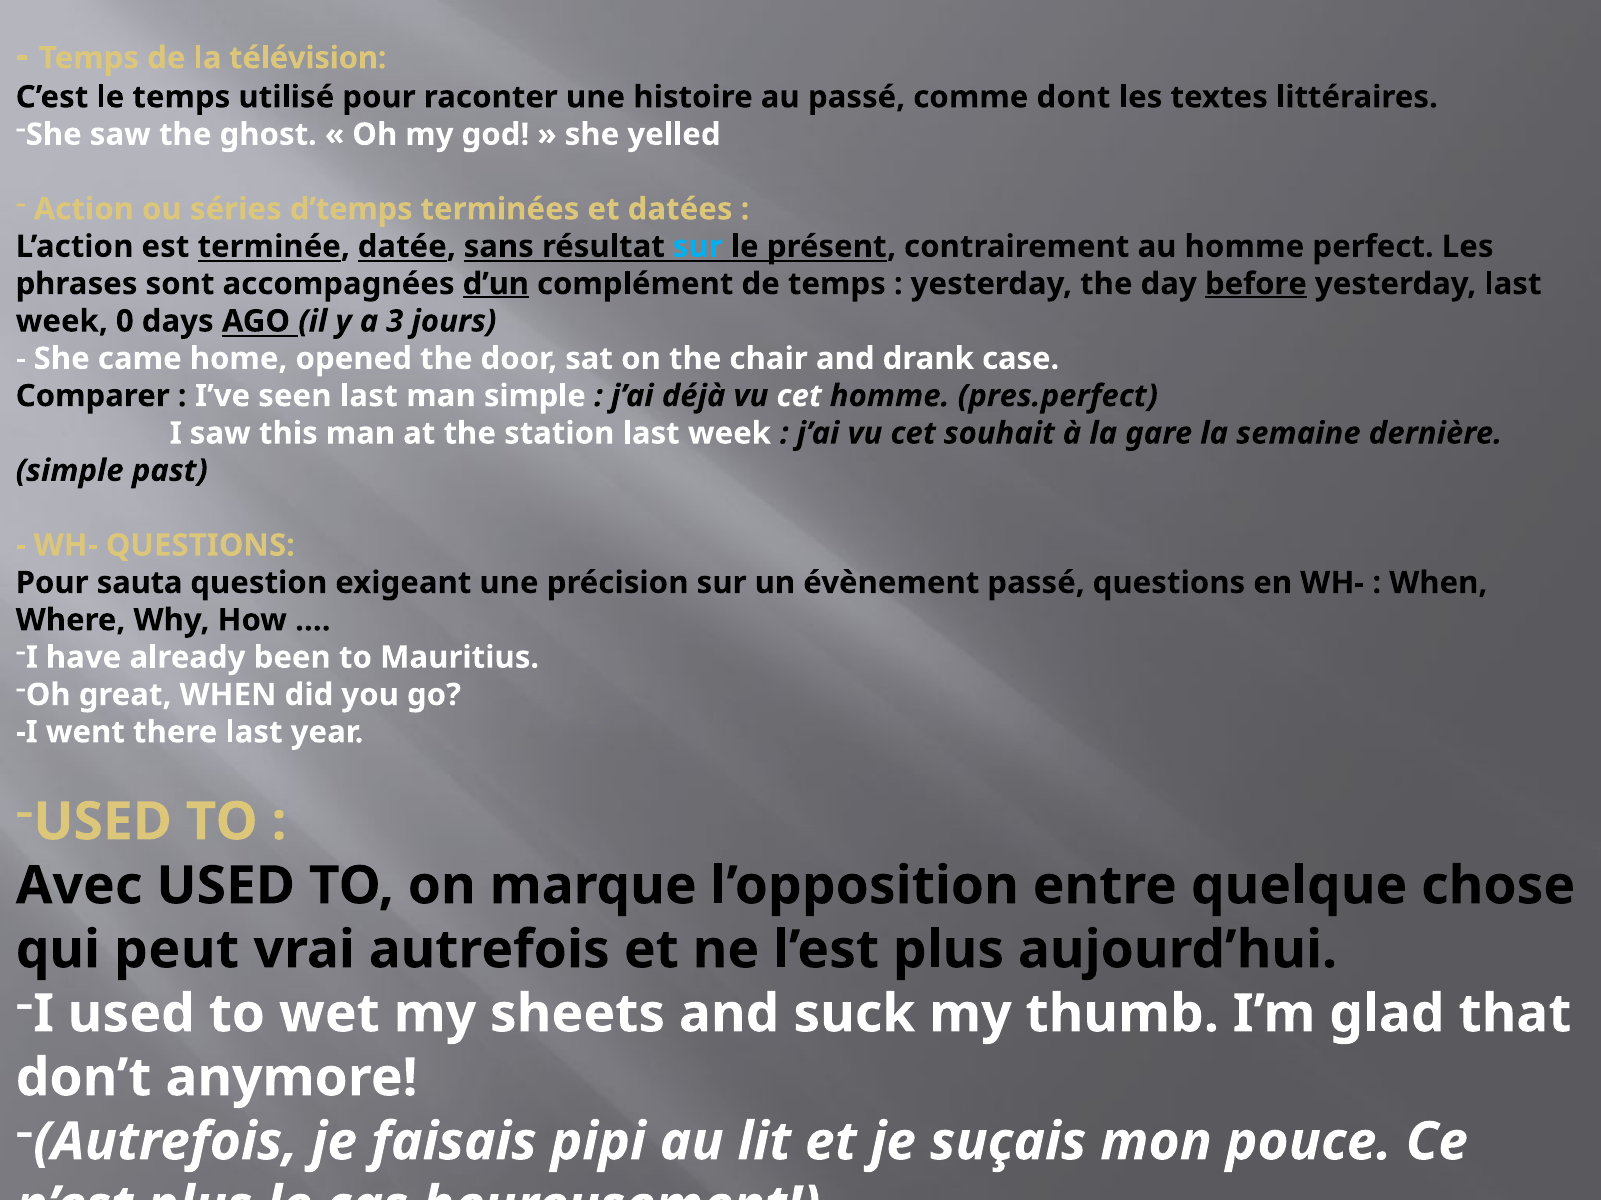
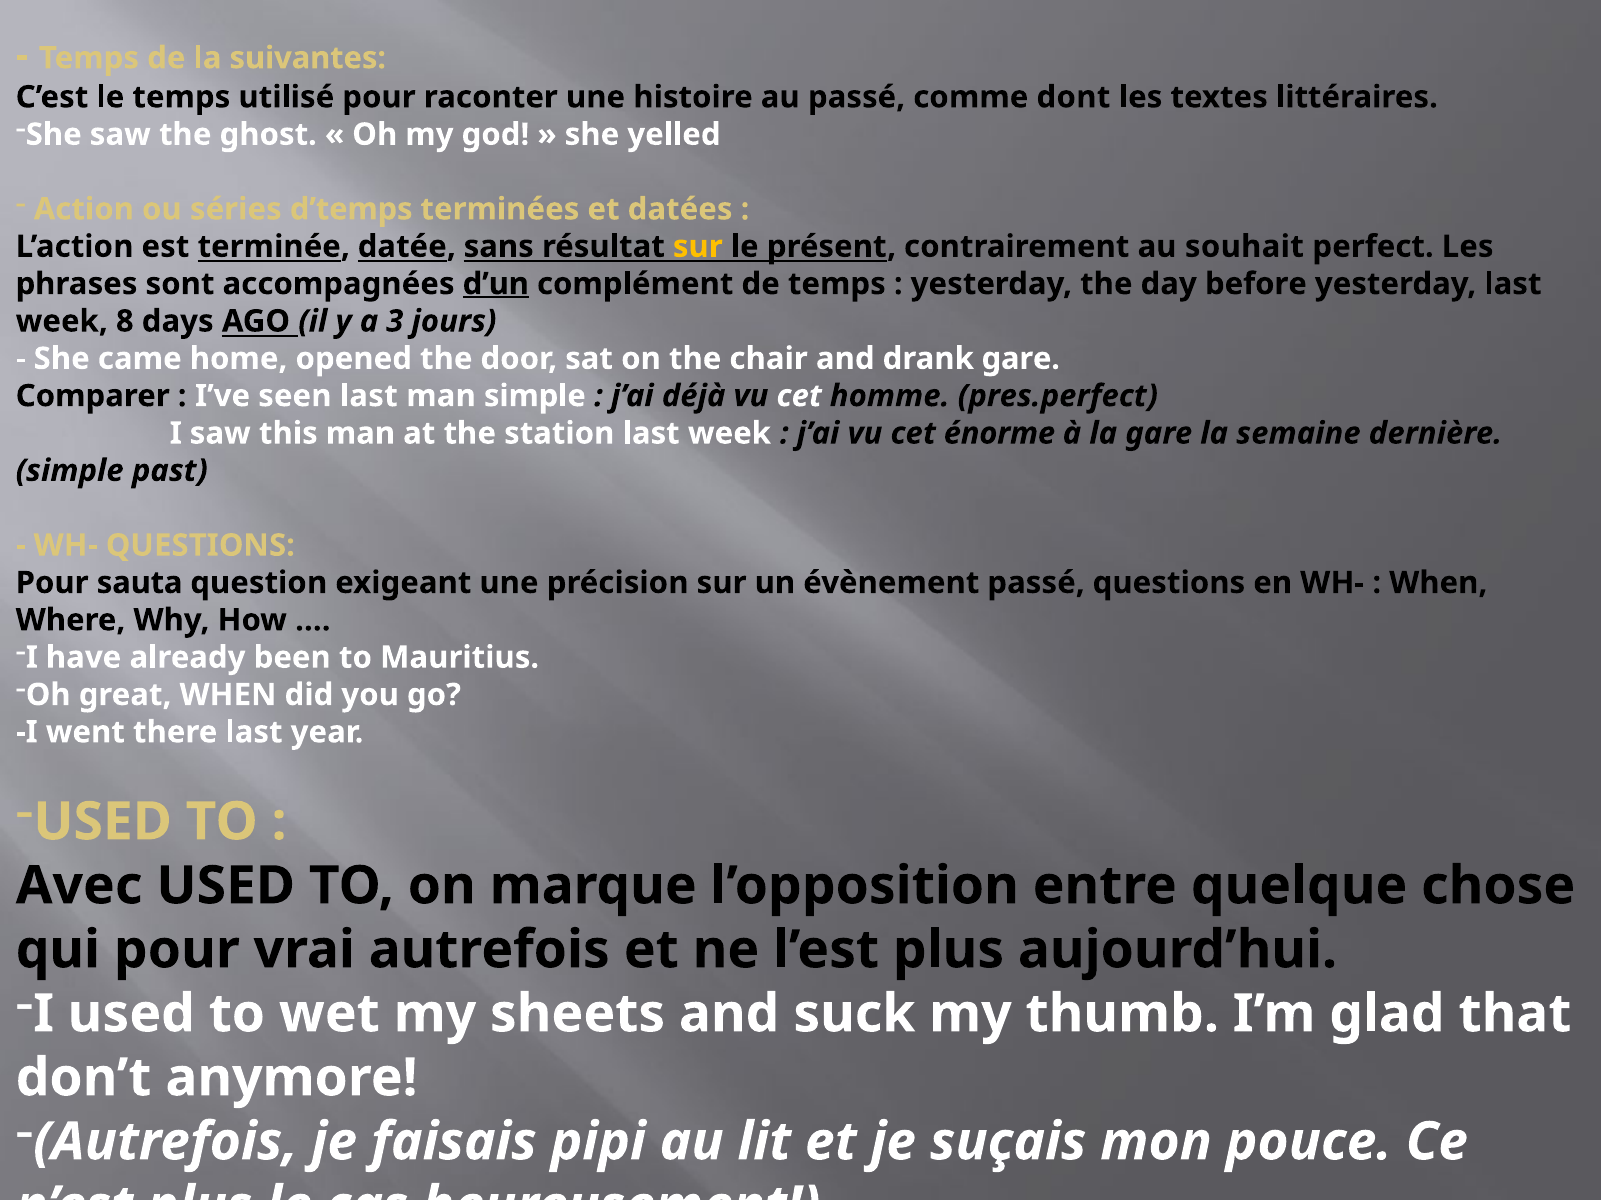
télévision: télévision -> suivantes
sur at (698, 247) colour: light blue -> yellow
au homme: homme -> souhait
before underline: present -> none
0: 0 -> 8
drank case: case -> gare
souhait: souhait -> énorme
qui peut: peut -> pour
